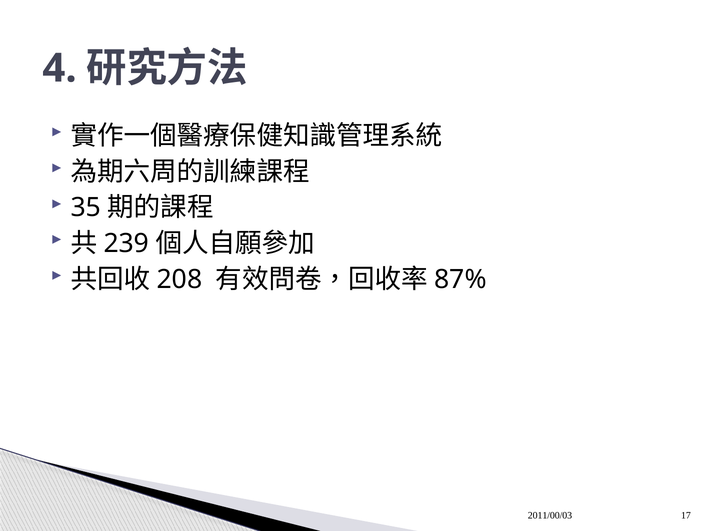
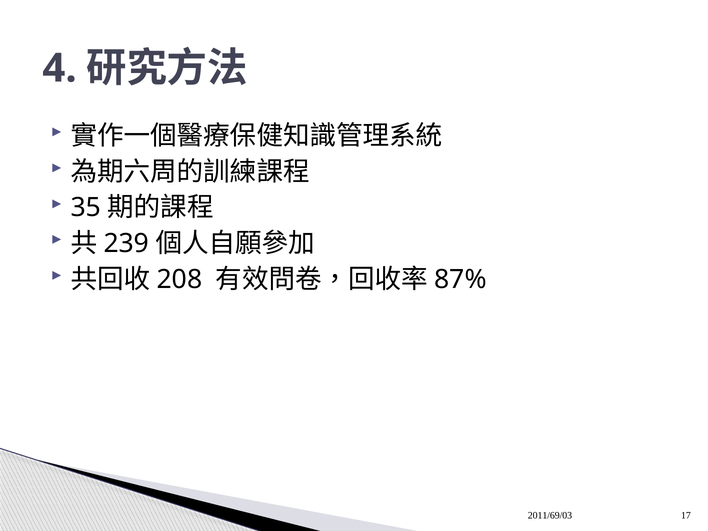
2011/00/03: 2011/00/03 -> 2011/69/03
